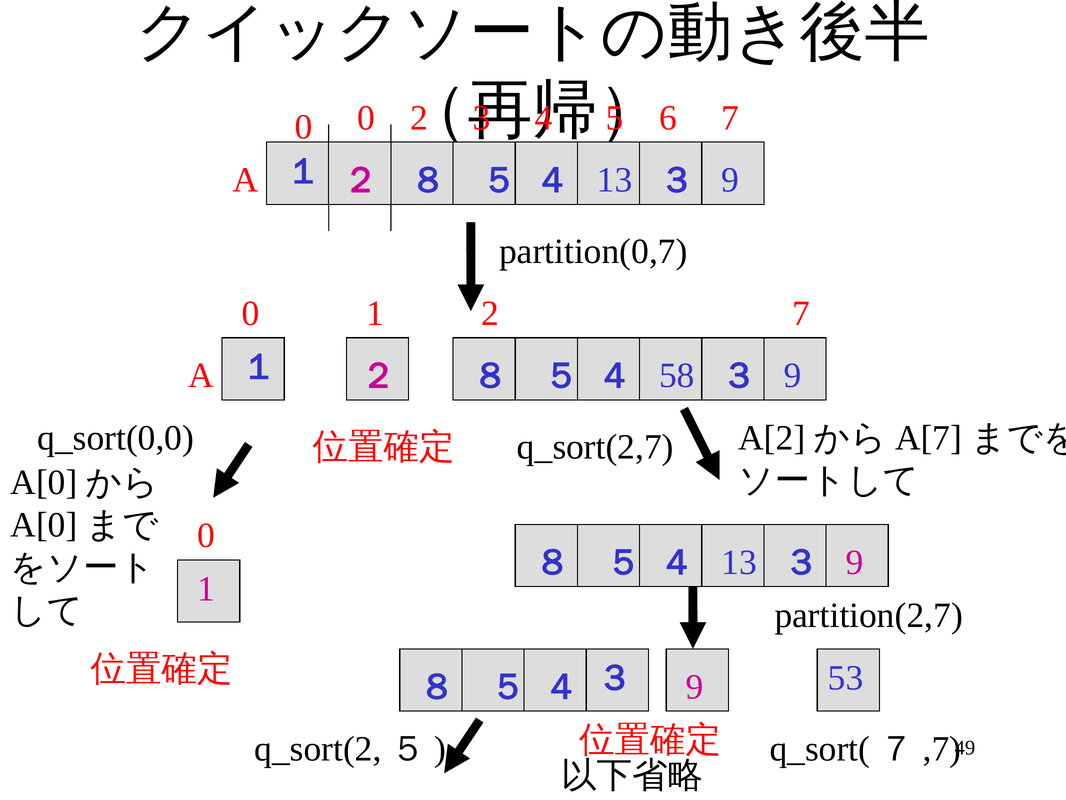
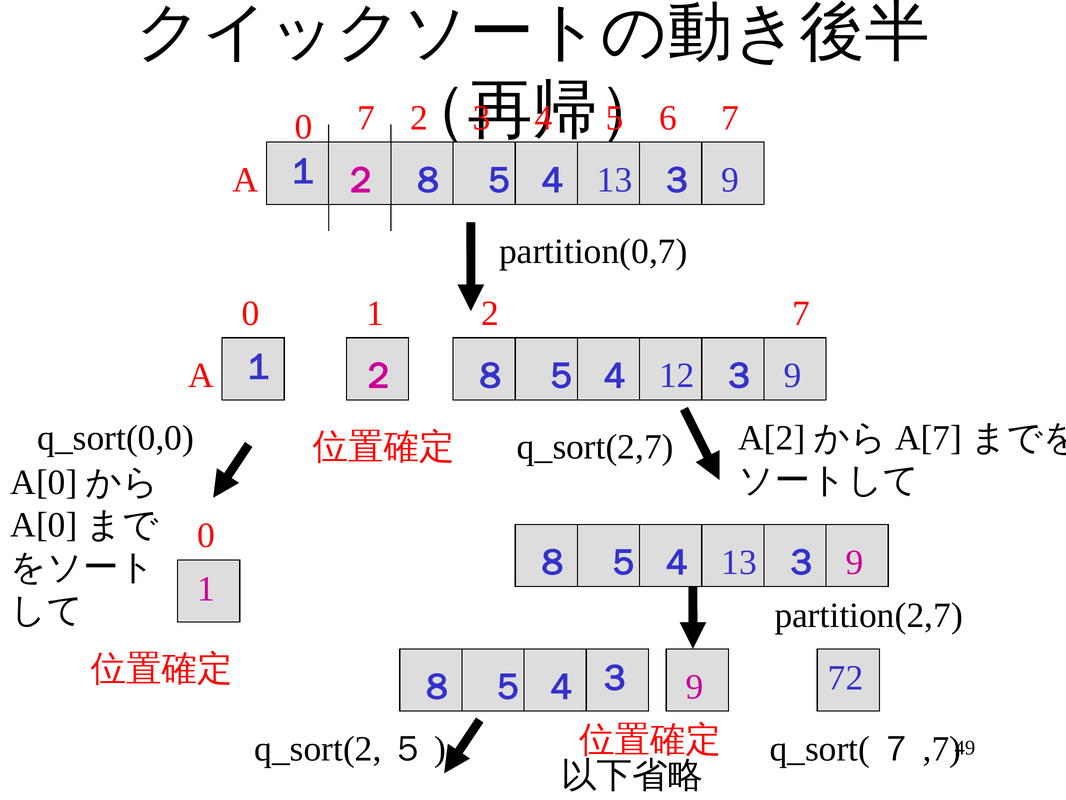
0 at (366, 118): 0 -> 7
58: 58 -> 12
53: 53 -> 72
